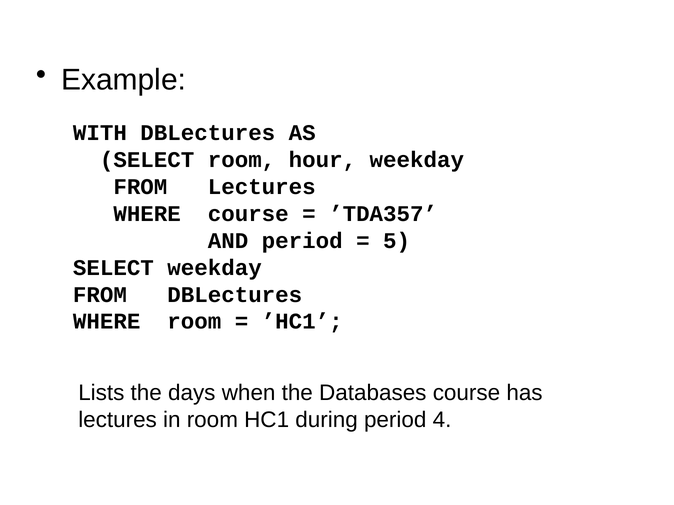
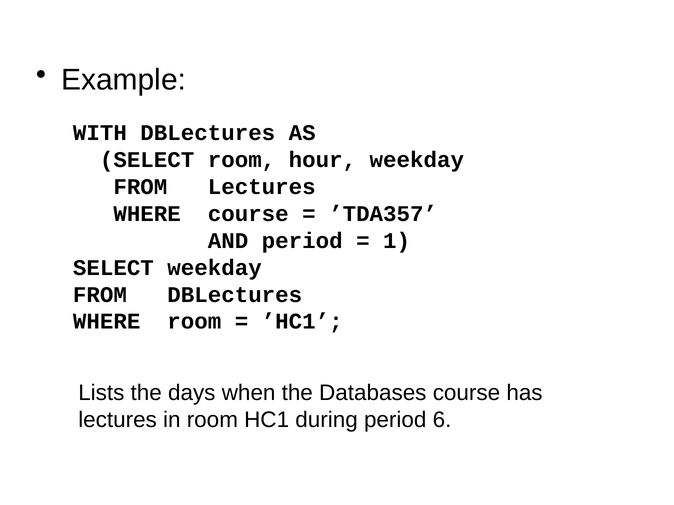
5: 5 -> 1
4: 4 -> 6
